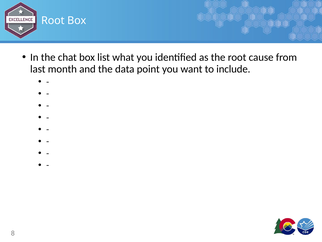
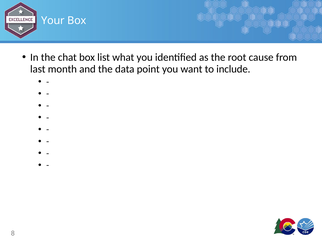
Root at (53, 21): Root -> Your
